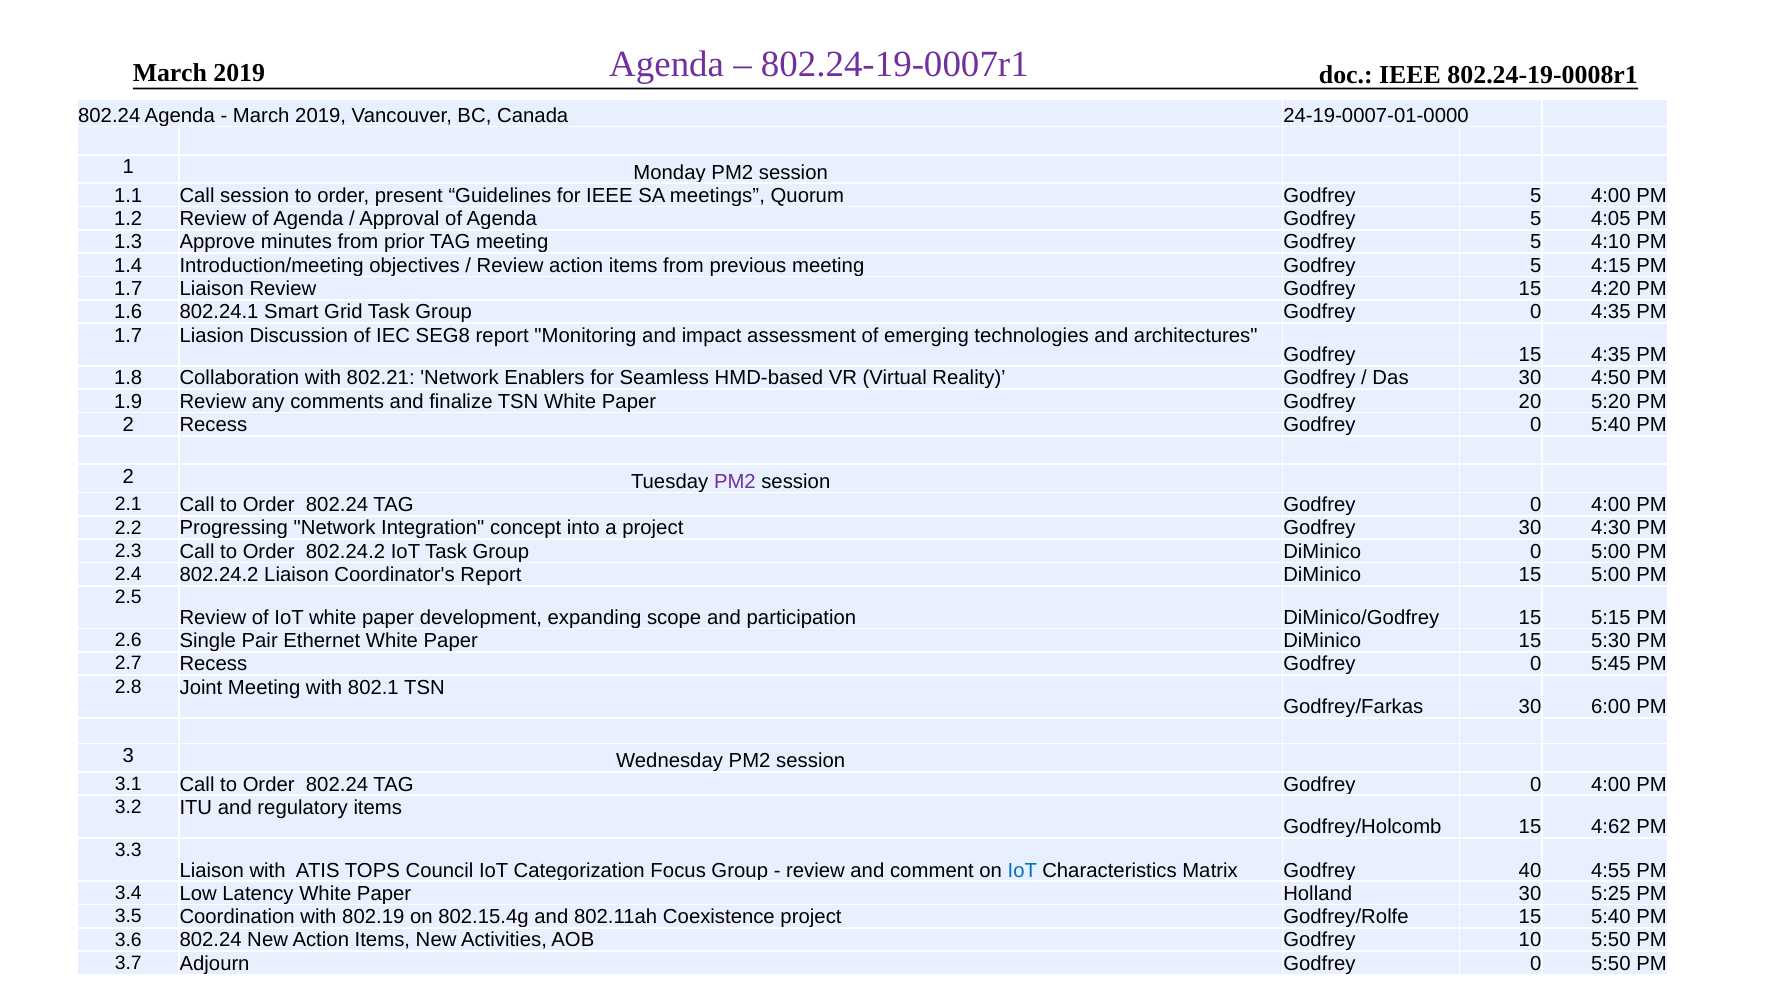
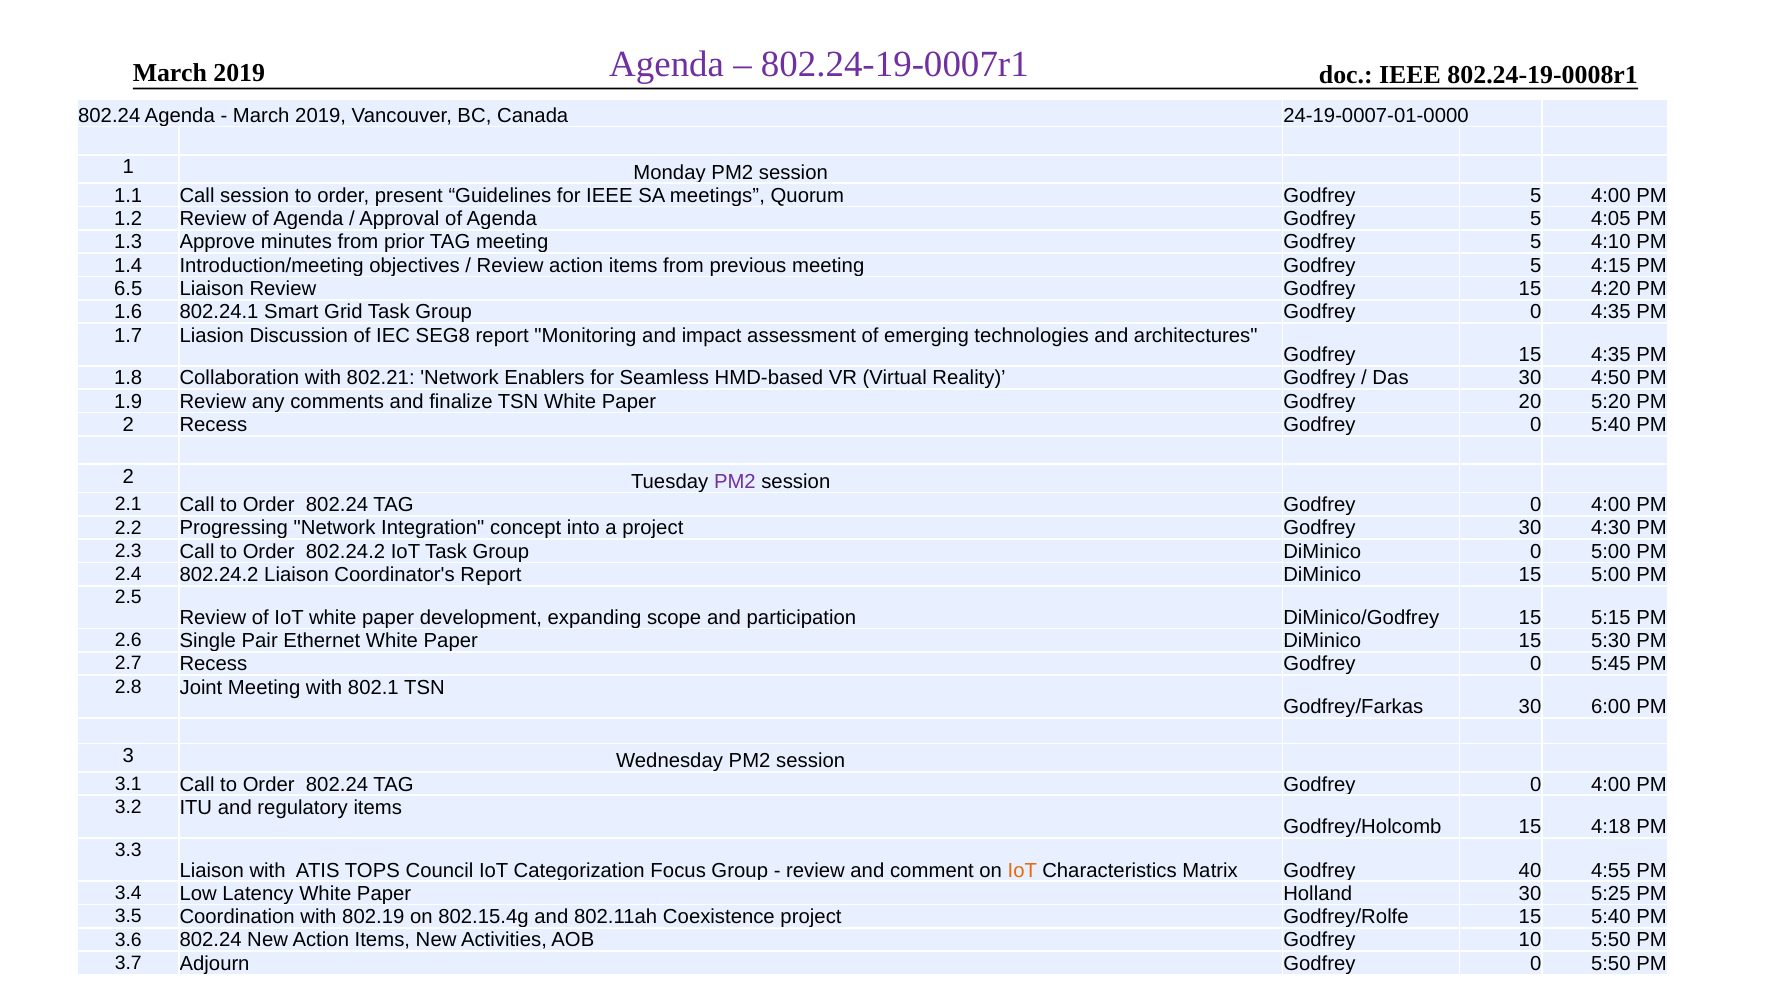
1.7 at (128, 289): 1.7 -> 6.5
4:62: 4:62 -> 4:18
IoT at (1022, 870) colour: blue -> orange
